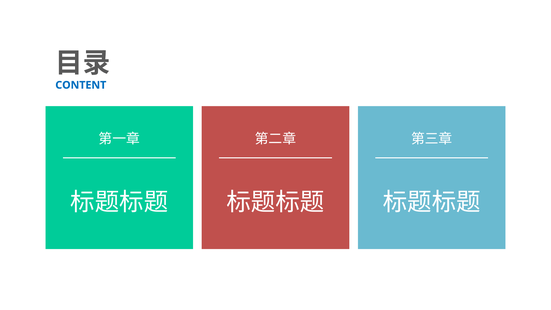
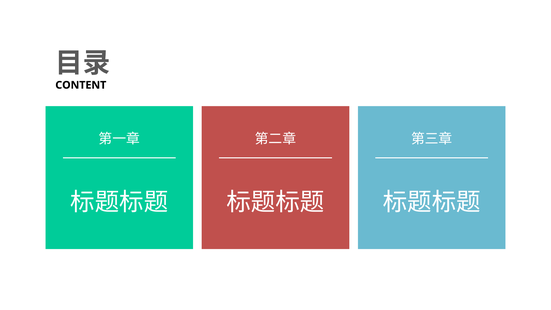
CONTENT colour: blue -> black
